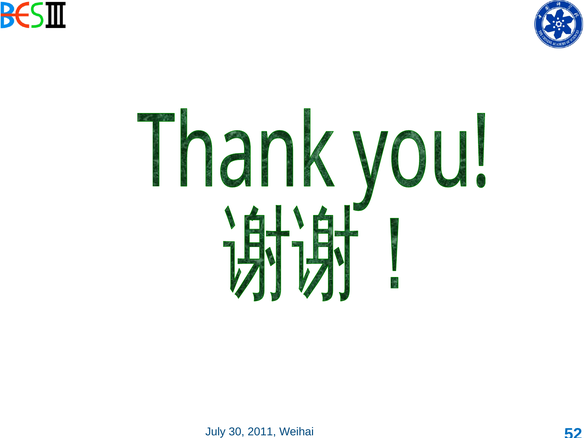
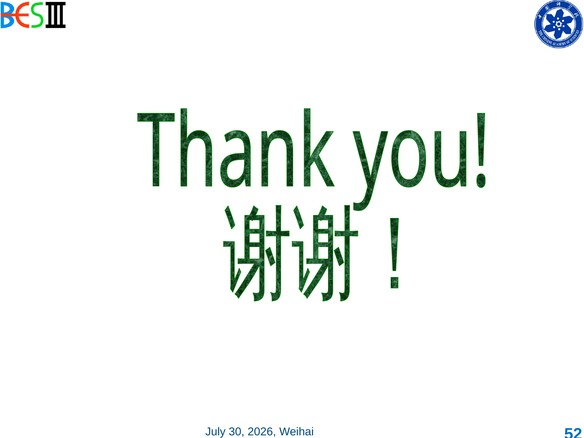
2011: 2011 -> 2026
